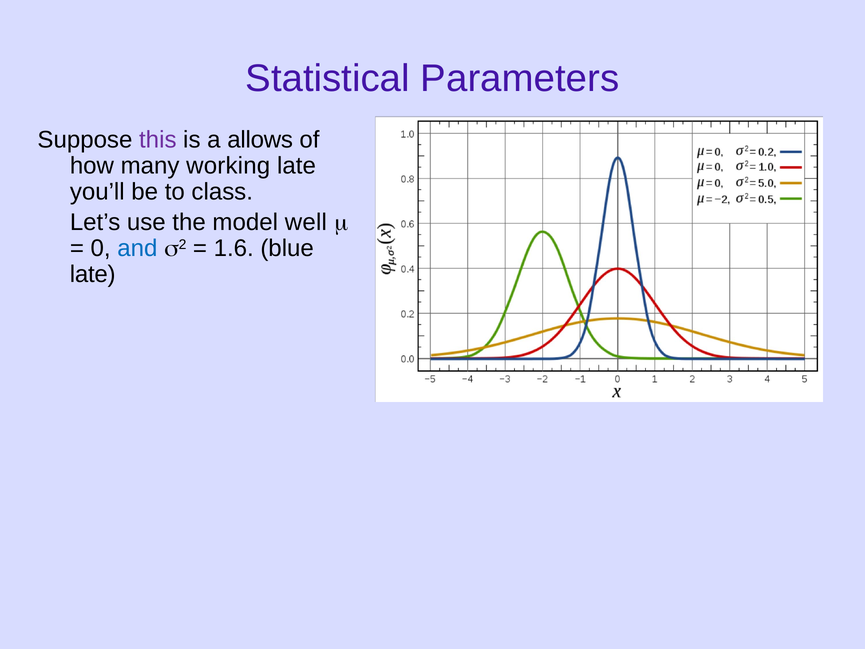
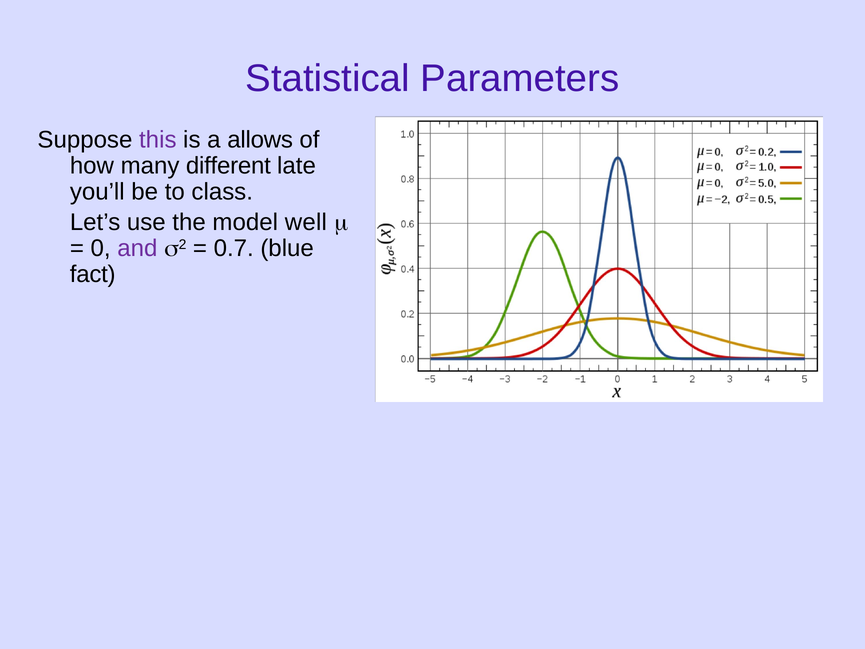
working: working -> different
and colour: blue -> purple
1.6: 1.6 -> 0.7
late at (93, 274): late -> fact
